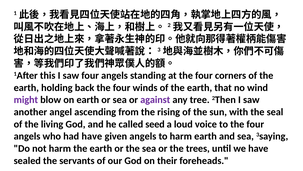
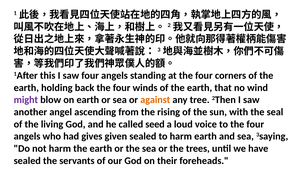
against colour: purple -> orange
had have: have -> gives
given angels: angels -> sealed
